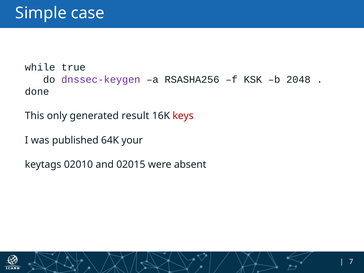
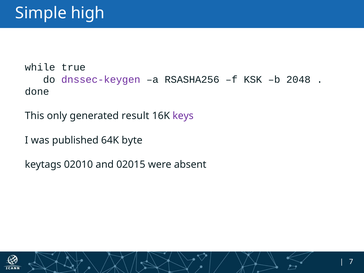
case: case -> high
keys colour: red -> purple
your: your -> byte
